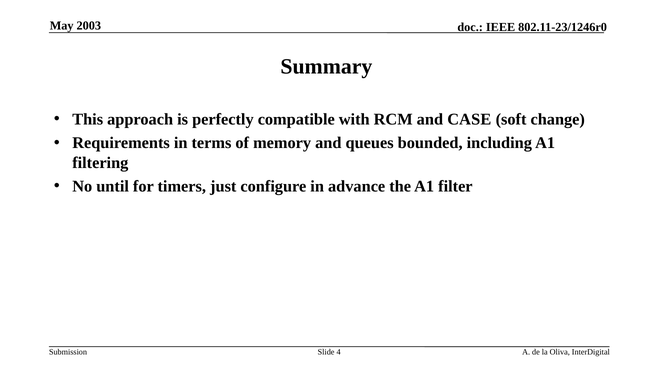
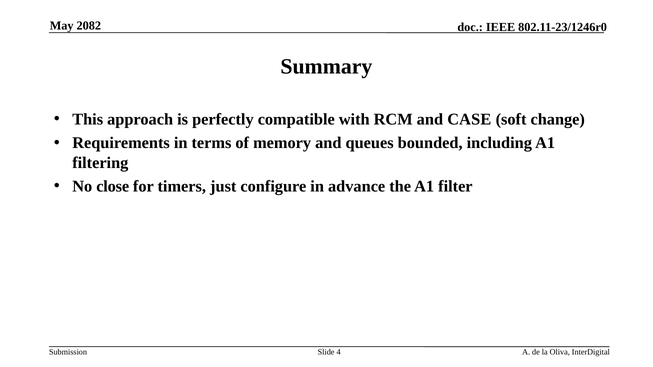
2003: 2003 -> 2082
until: until -> close
